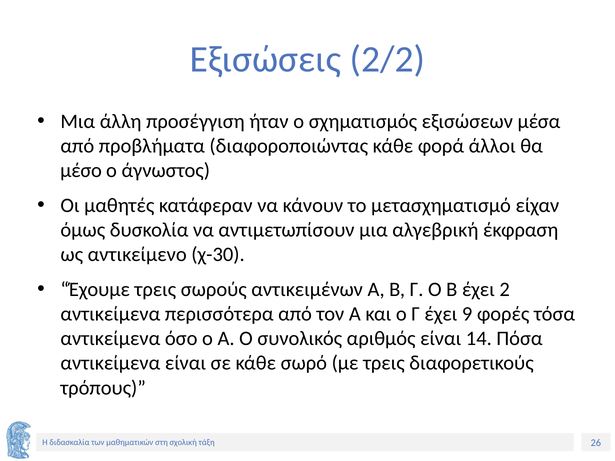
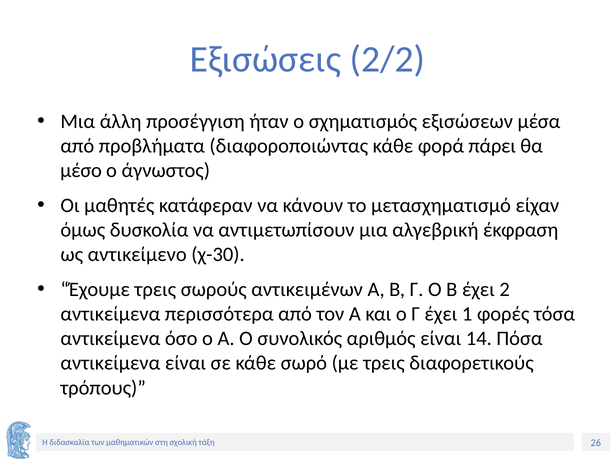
άλλοι: άλλοι -> πάρει
9: 9 -> 1
